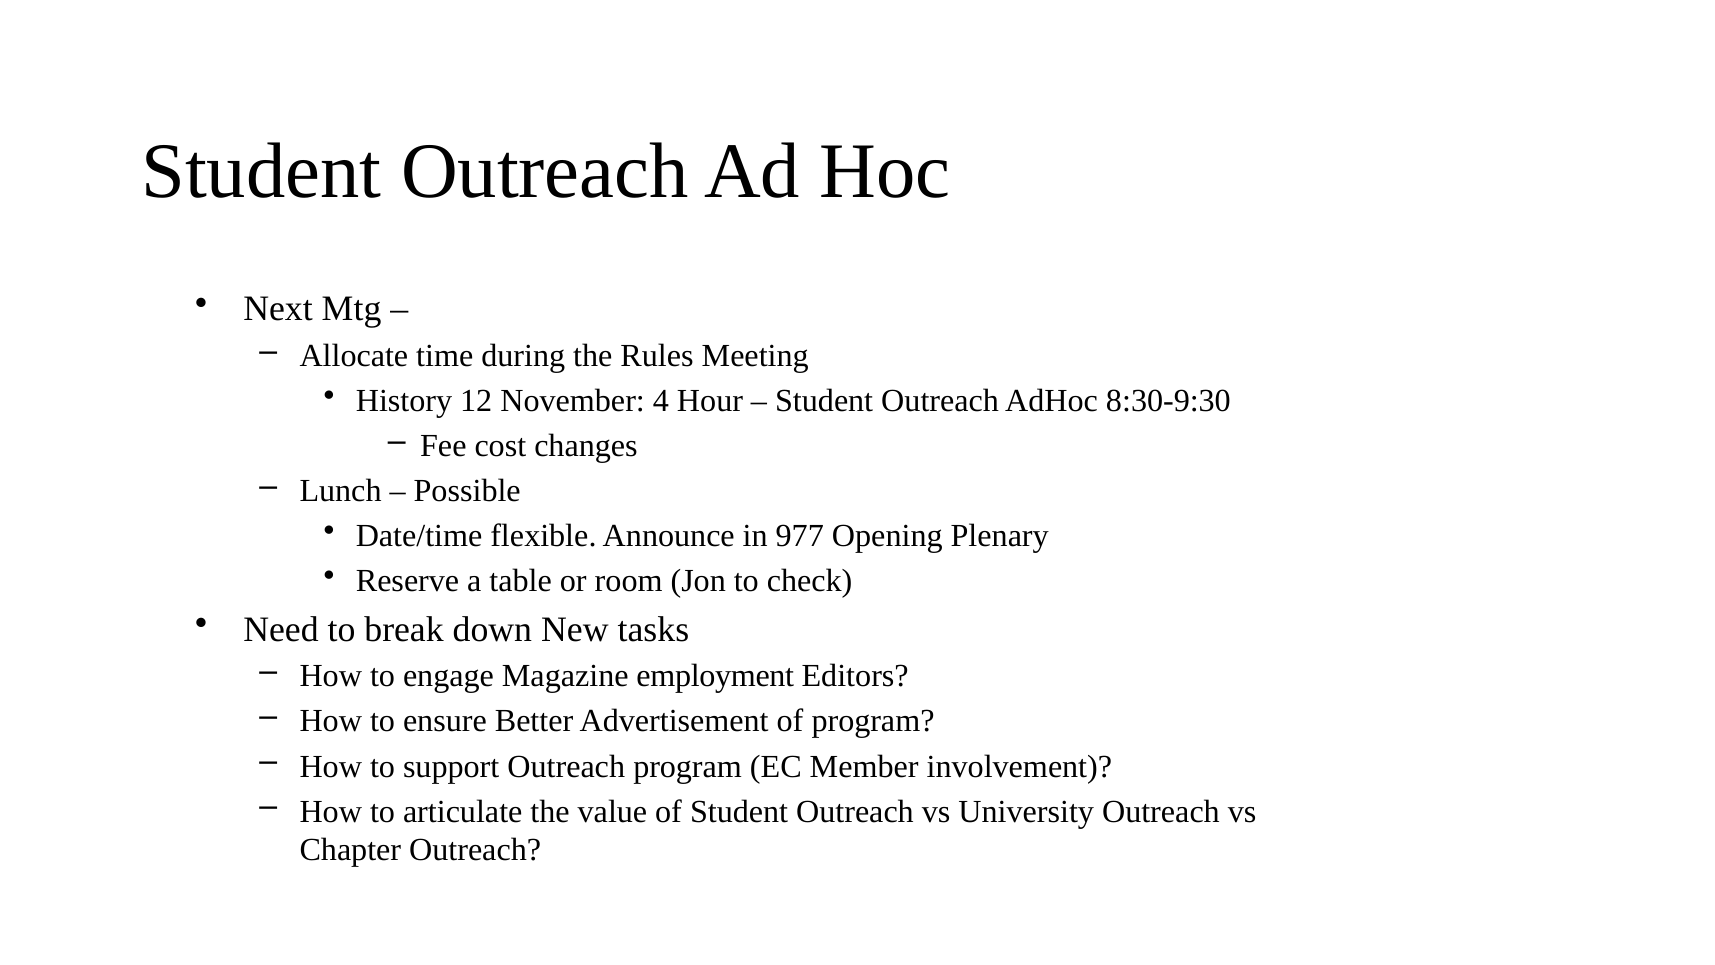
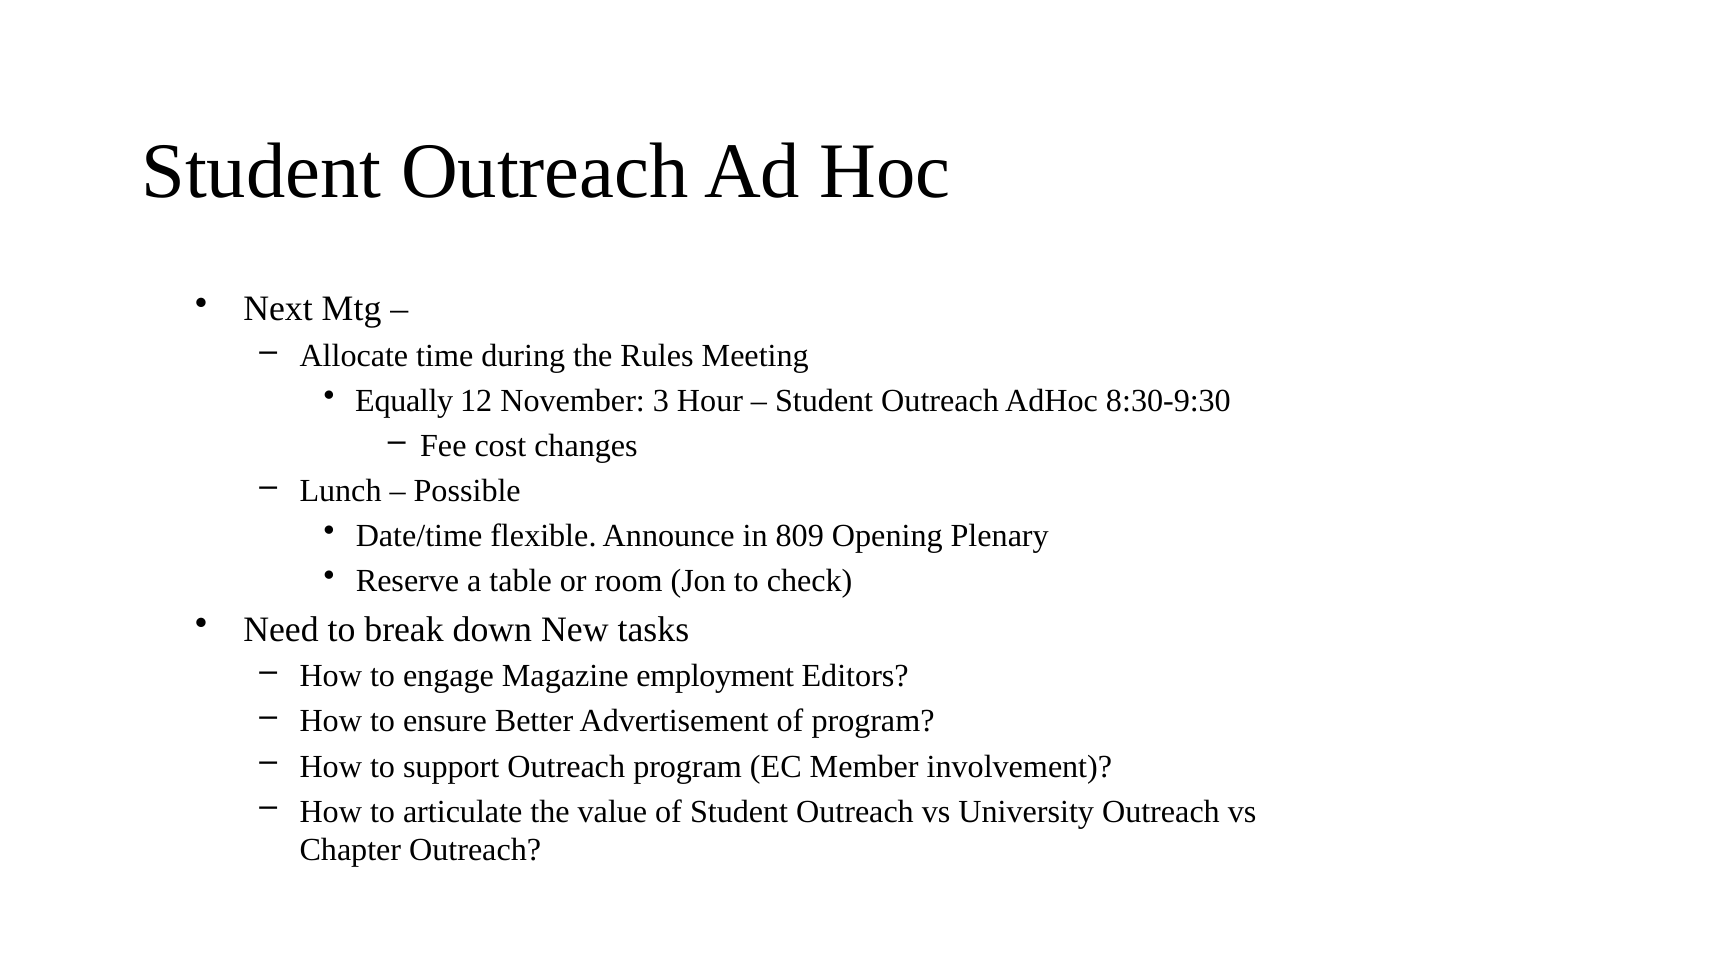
History: History -> Equally
4: 4 -> 3
977: 977 -> 809
